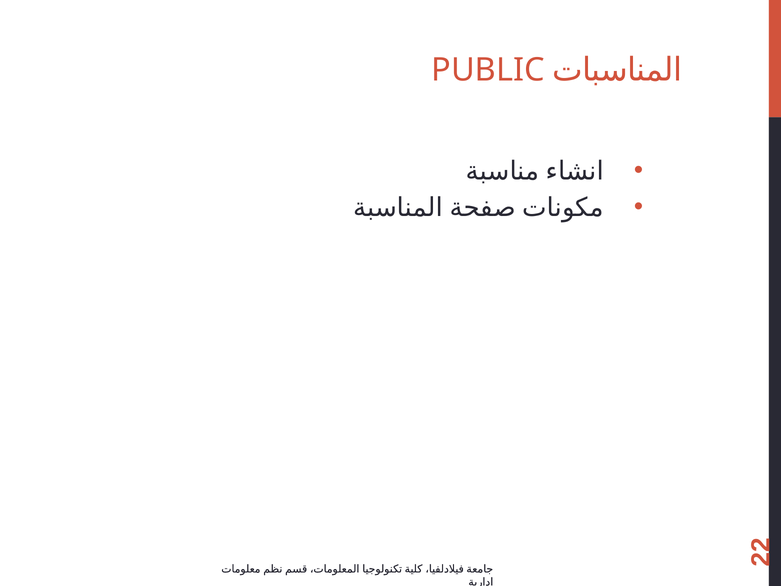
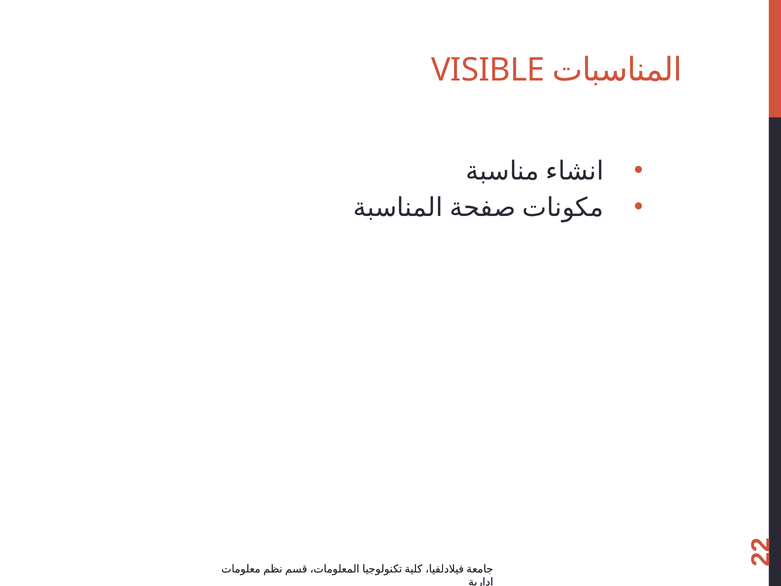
PUBLIC: PUBLIC -> VISIBLE
